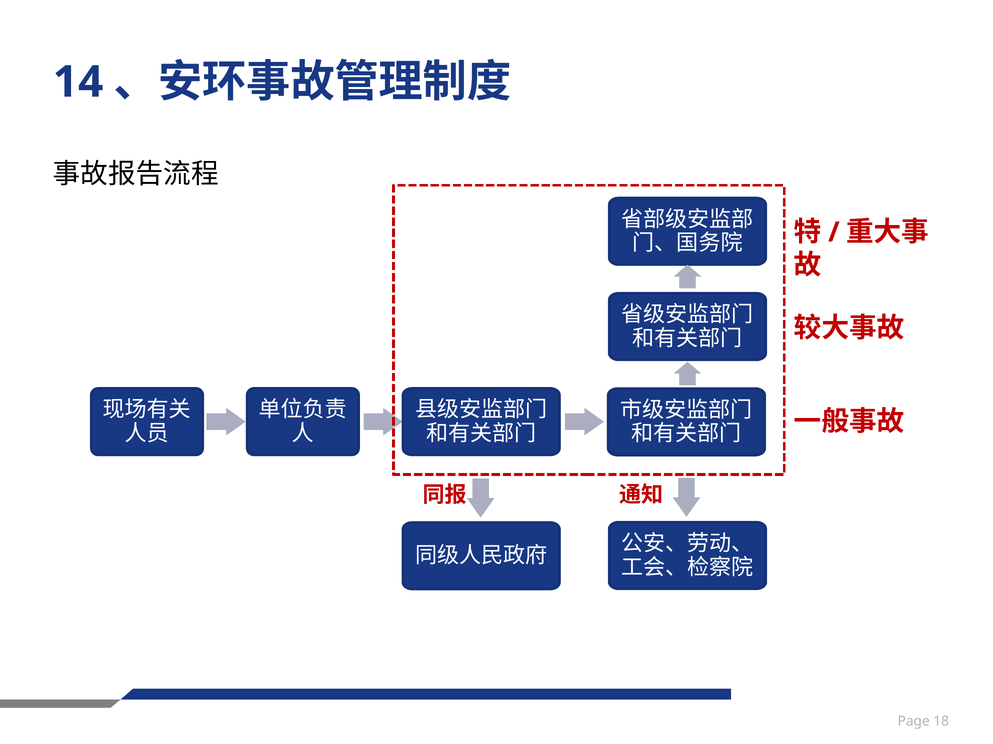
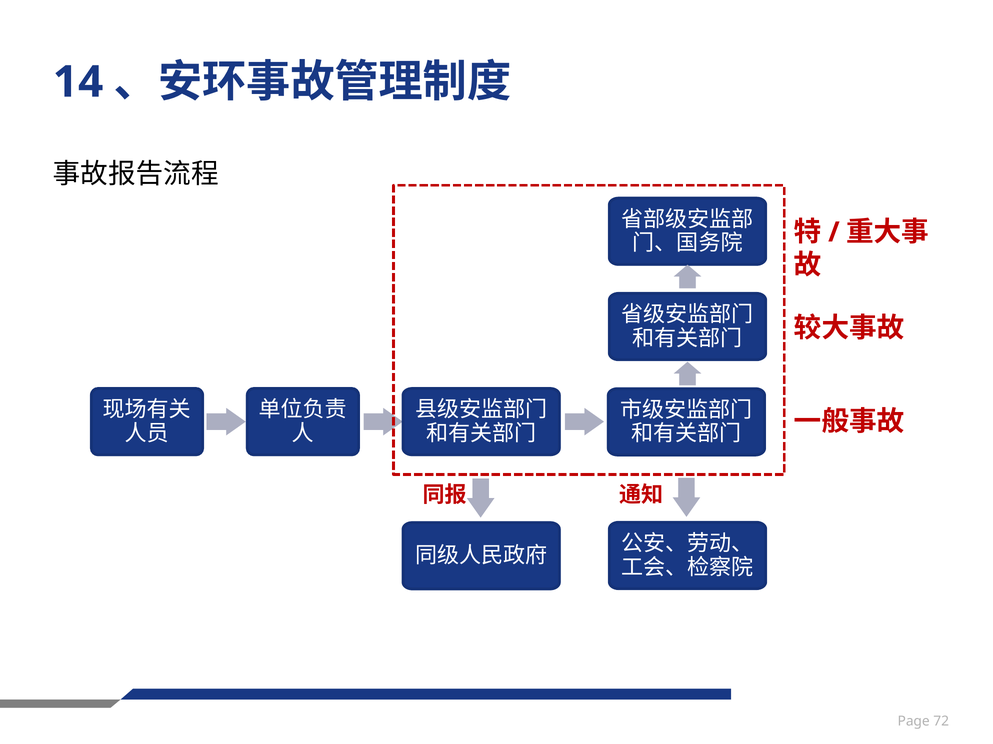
18: 18 -> 72
